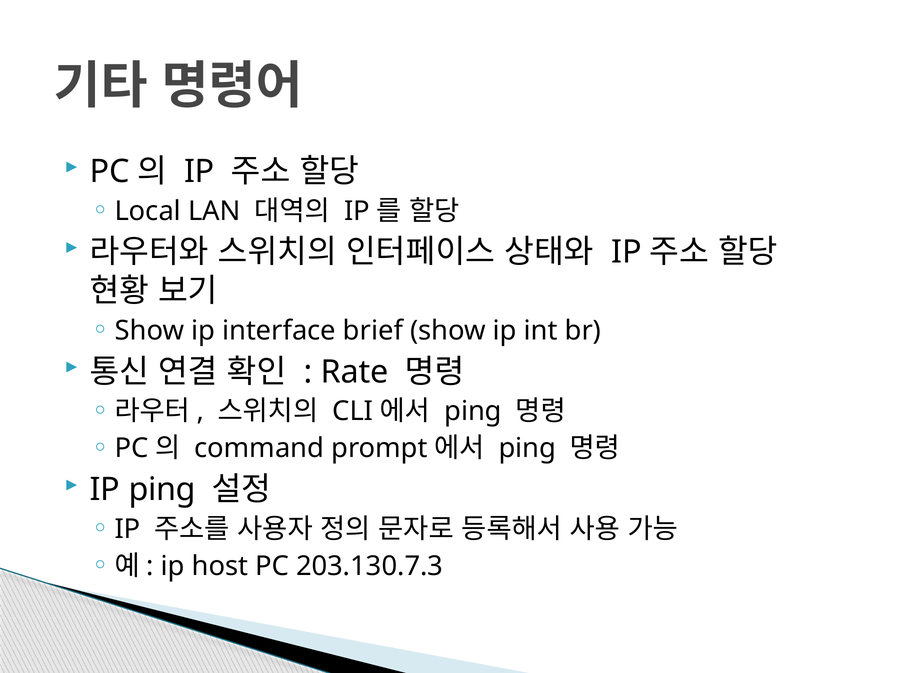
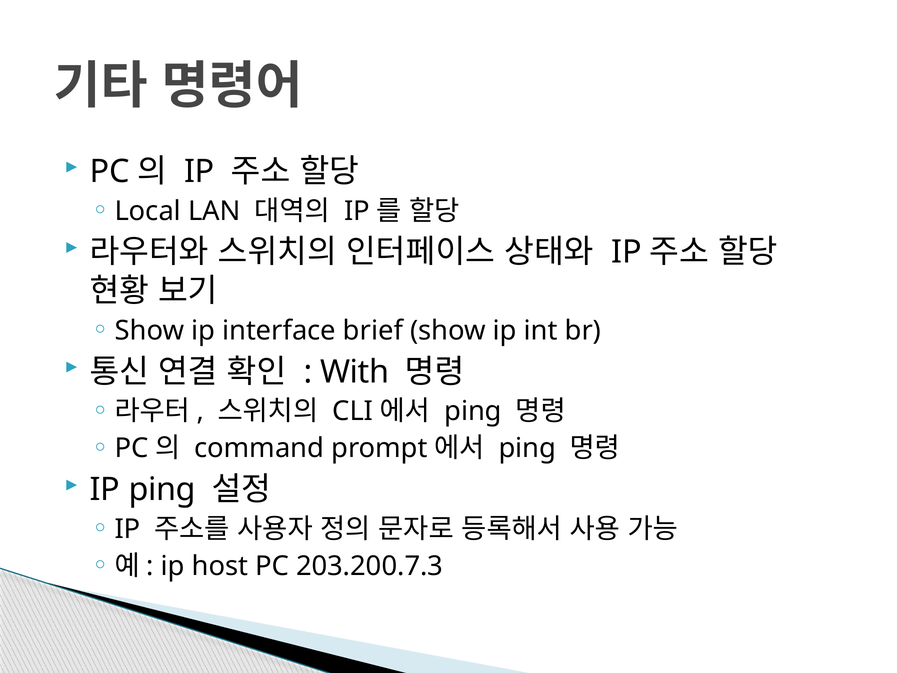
Rate: Rate -> With
203.130.7.3: 203.130.7.3 -> 203.200.7.3
